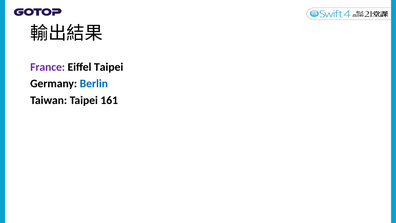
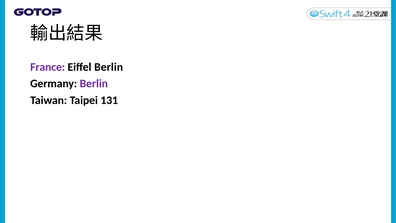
Eiffel Taipei: Taipei -> Berlin
Berlin at (94, 84) colour: blue -> purple
161: 161 -> 131
